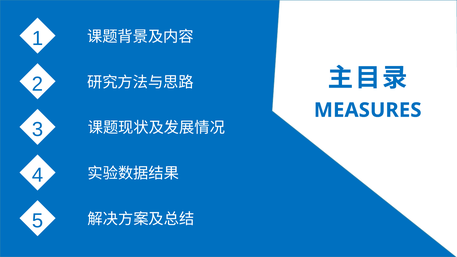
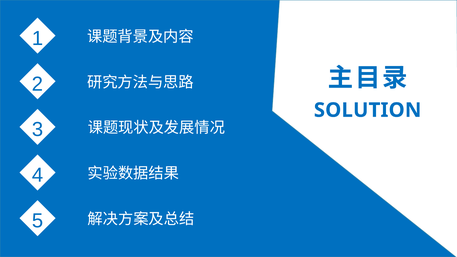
MEASURES: MEASURES -> SOLUTION
